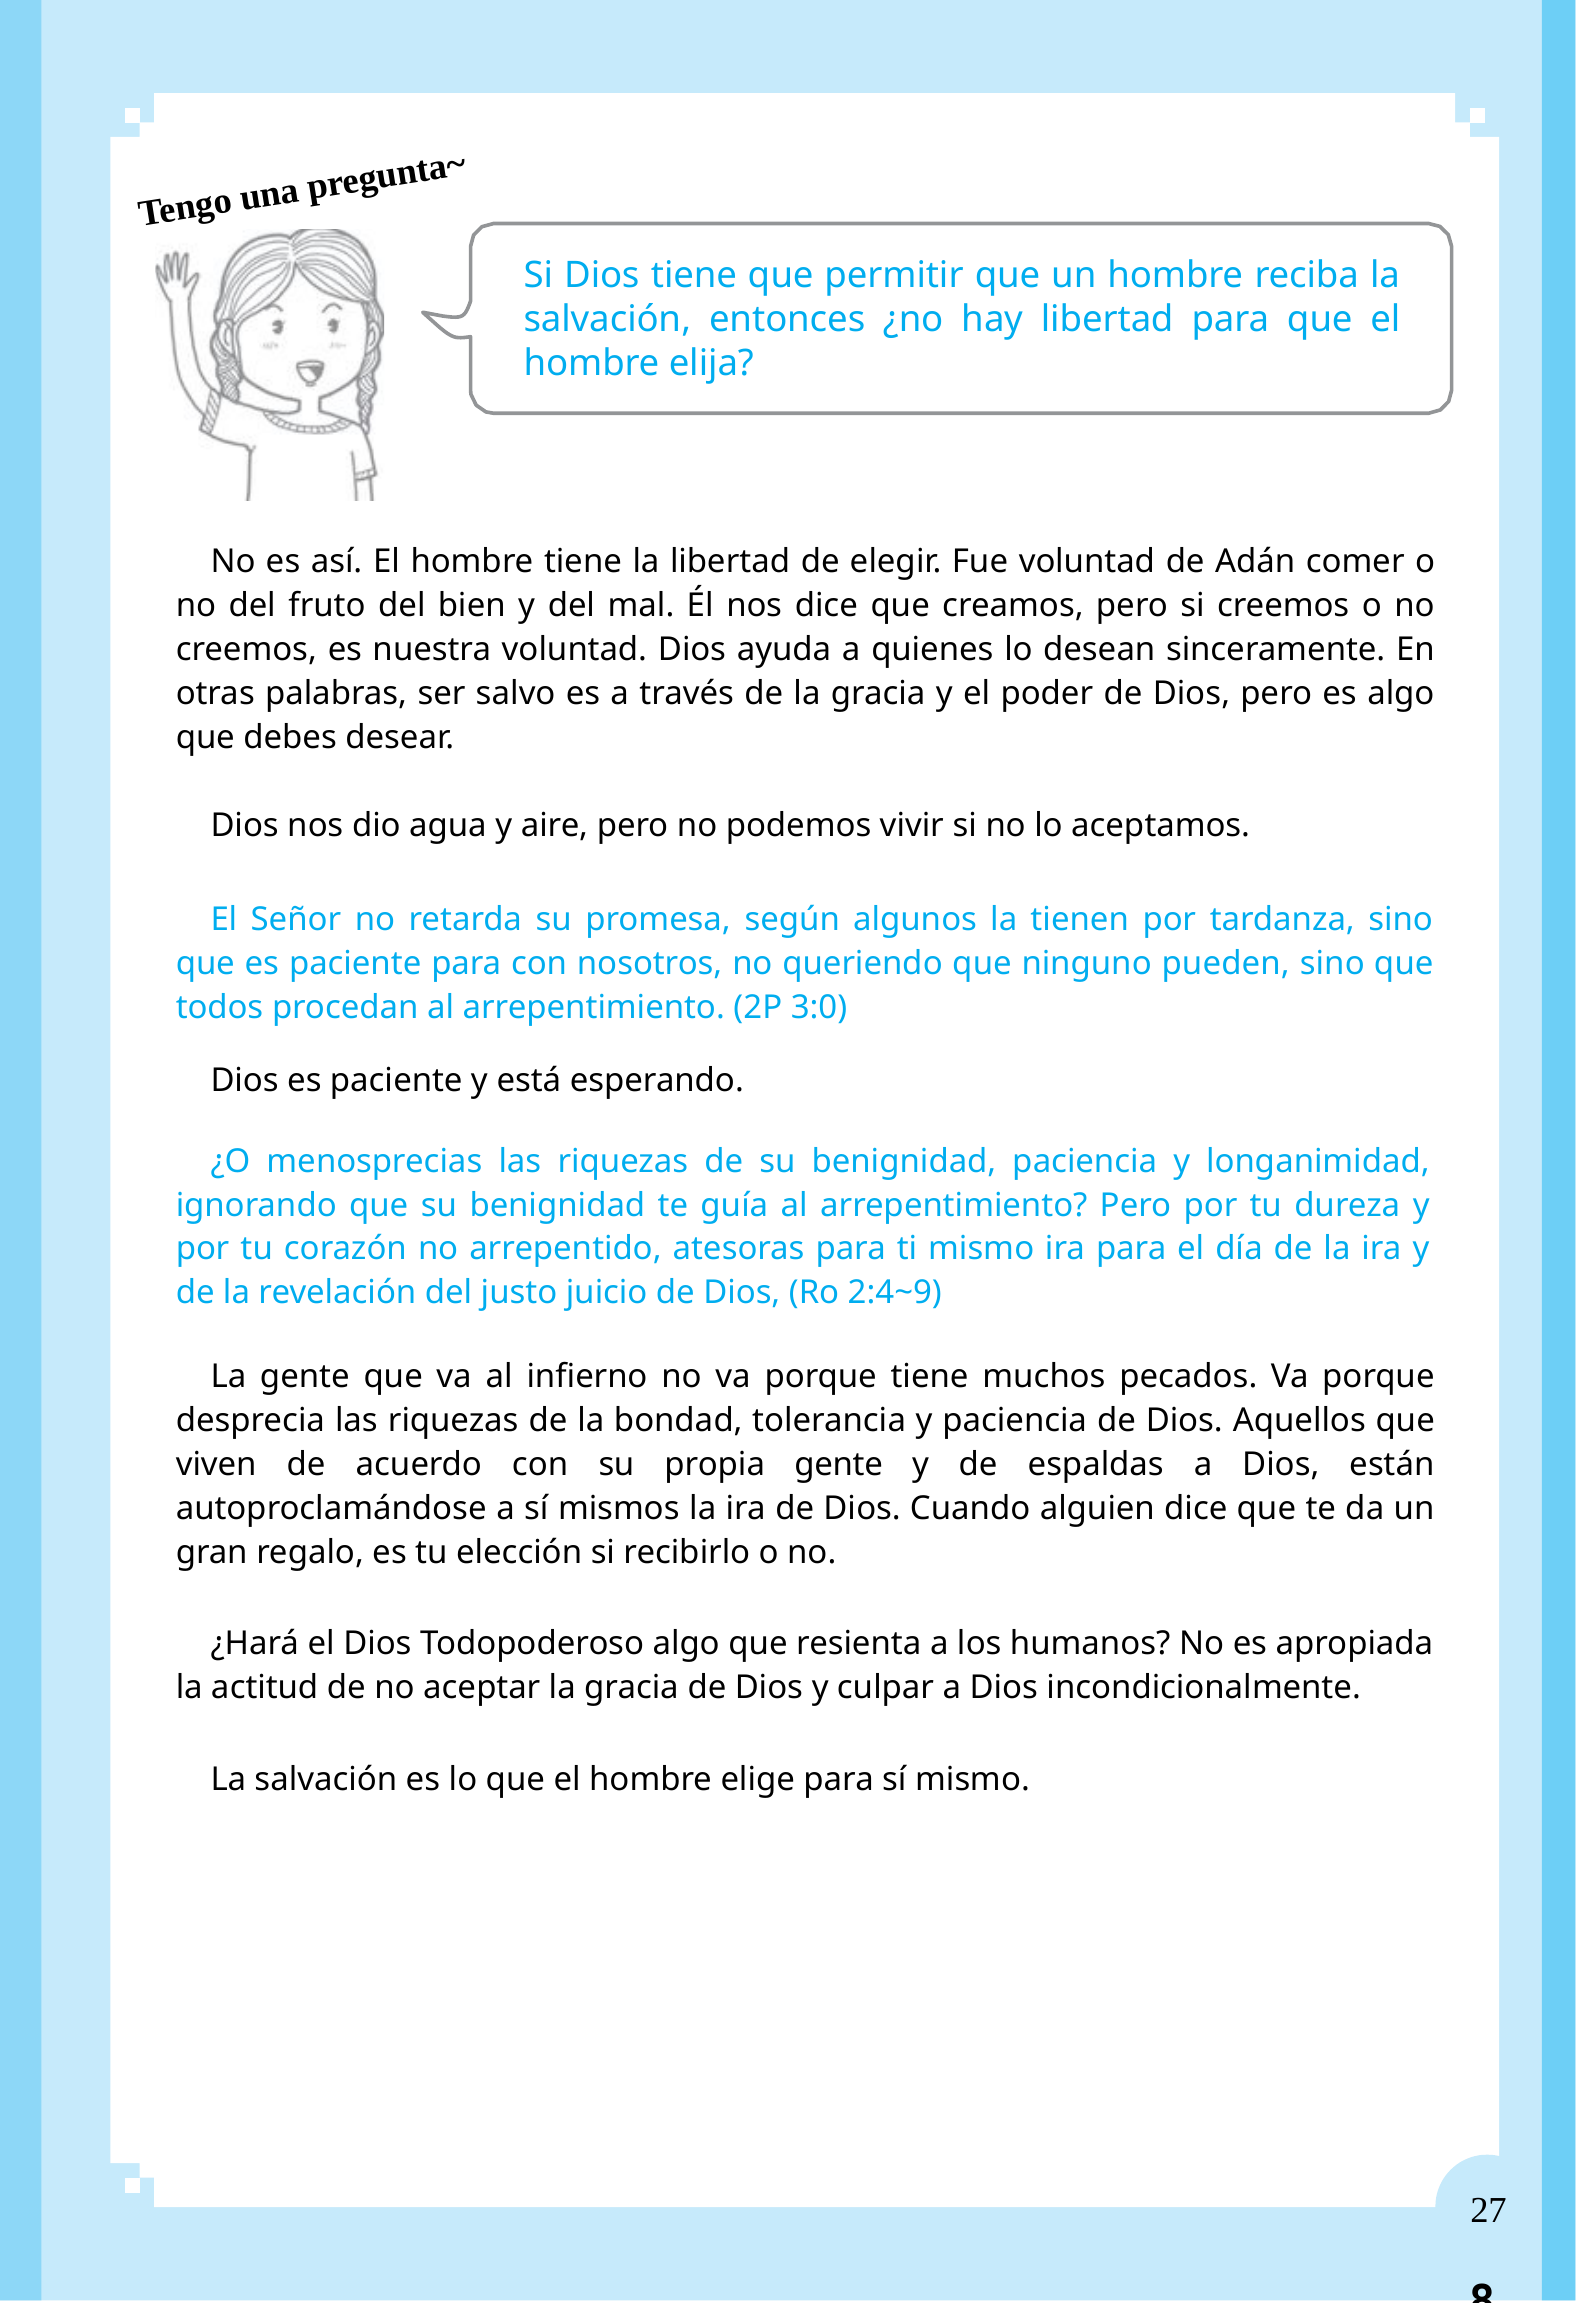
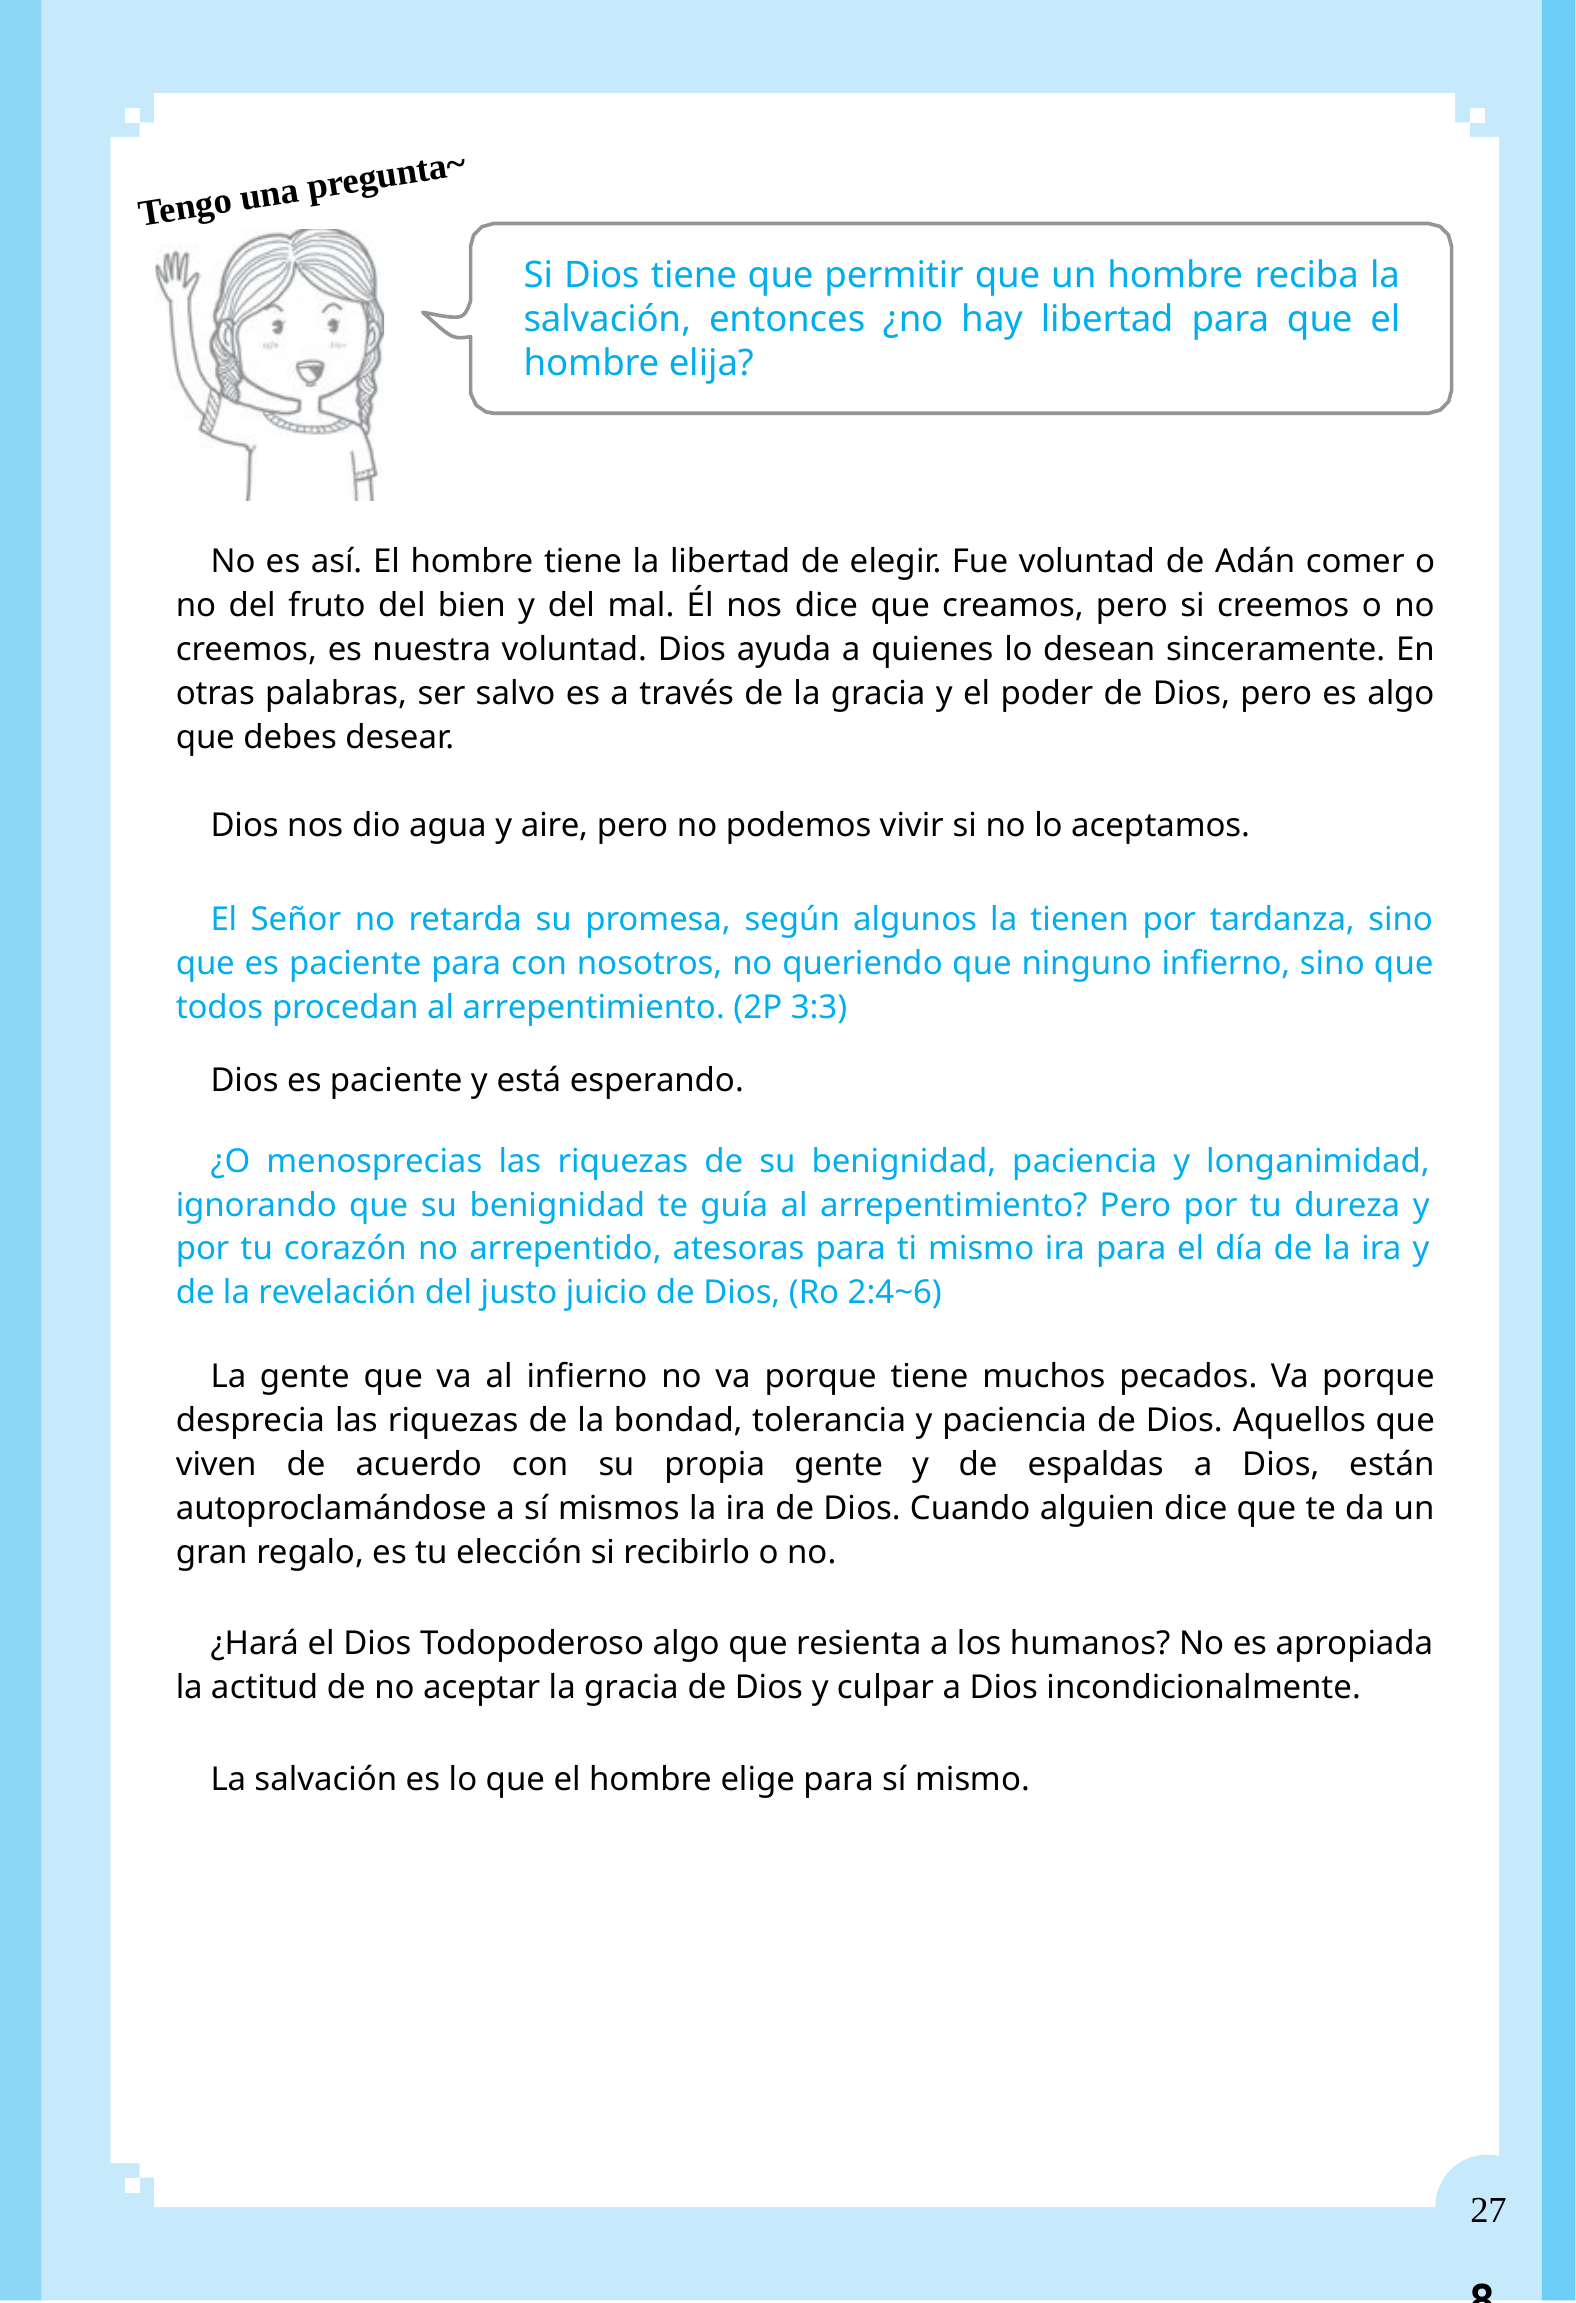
ninguno pueden: pueden -> infierno
3:0: 3:0 -> 3:3
2:4~9: 2:4~9 -> 2:4~6
